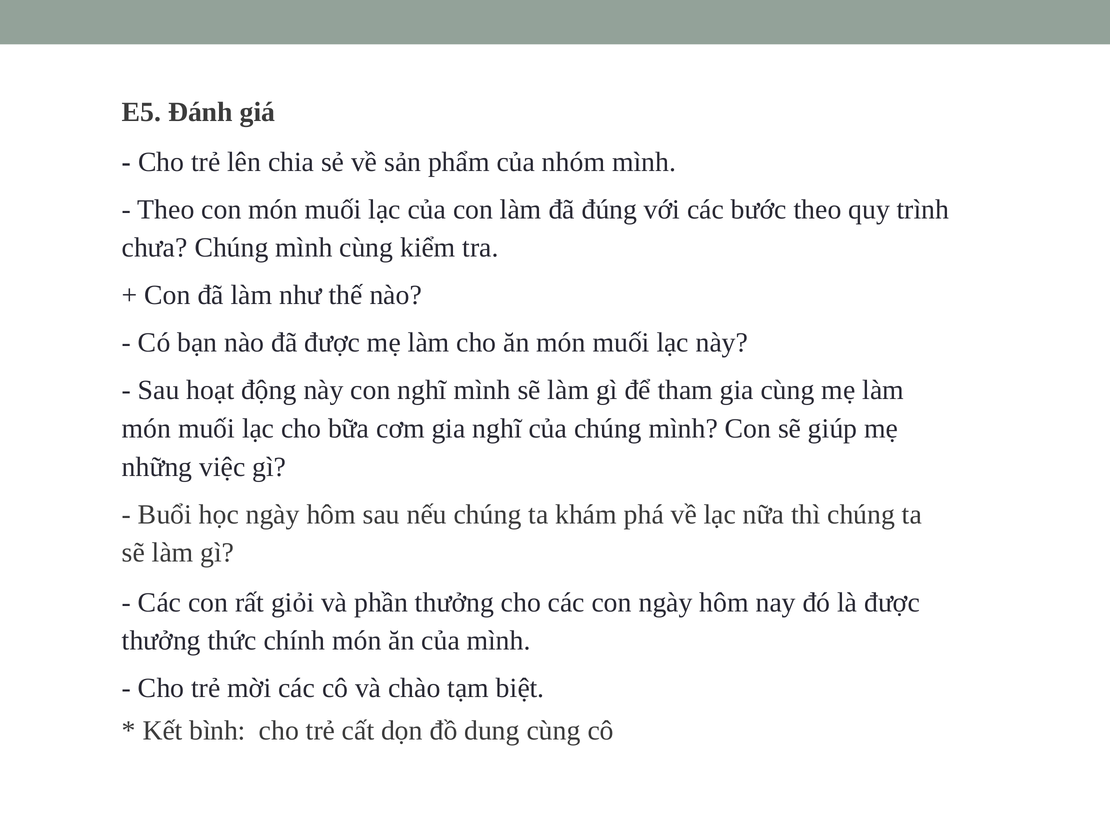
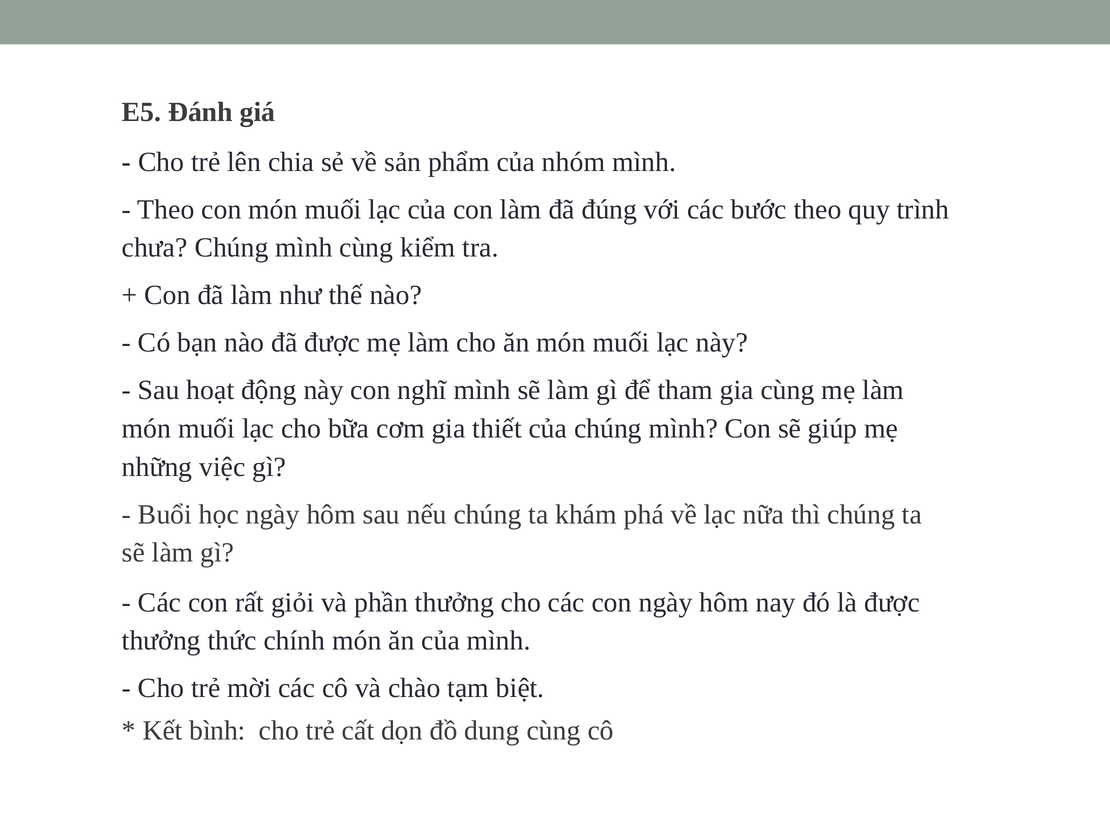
gia nghĩ: nghĩ -> thiết
